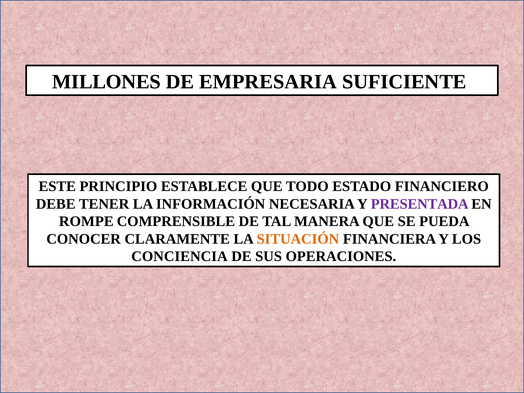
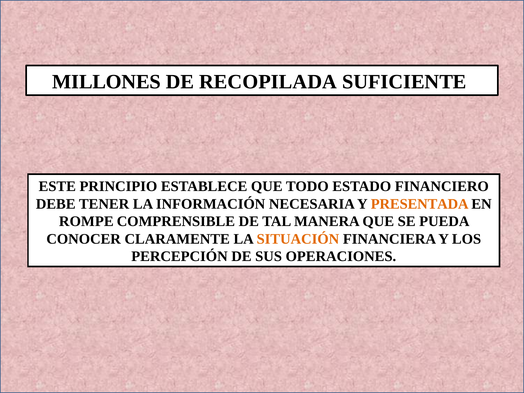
EMPRESARIA: EMPRESARIA -> RECOPILADA
PRESENTADA colour: purple -> orange
CONCIENCIA: CONCIENCIA -> PERCEPCIÓN
